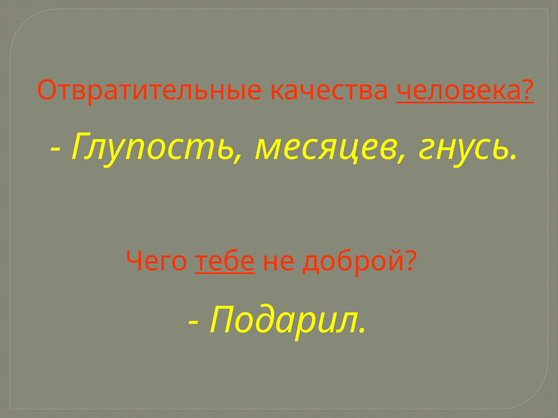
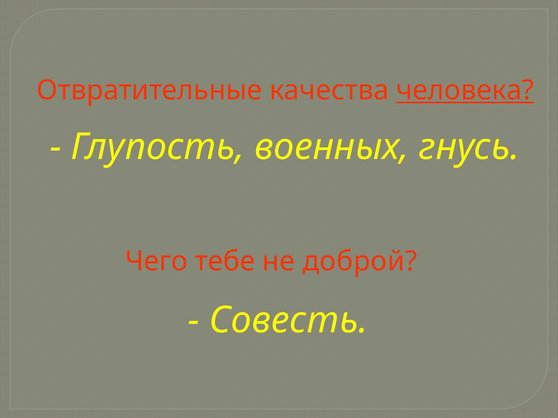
месяцев: месяцев -> военных
тебе underline: present -> none
Подарил: Подарил -> Совесть
